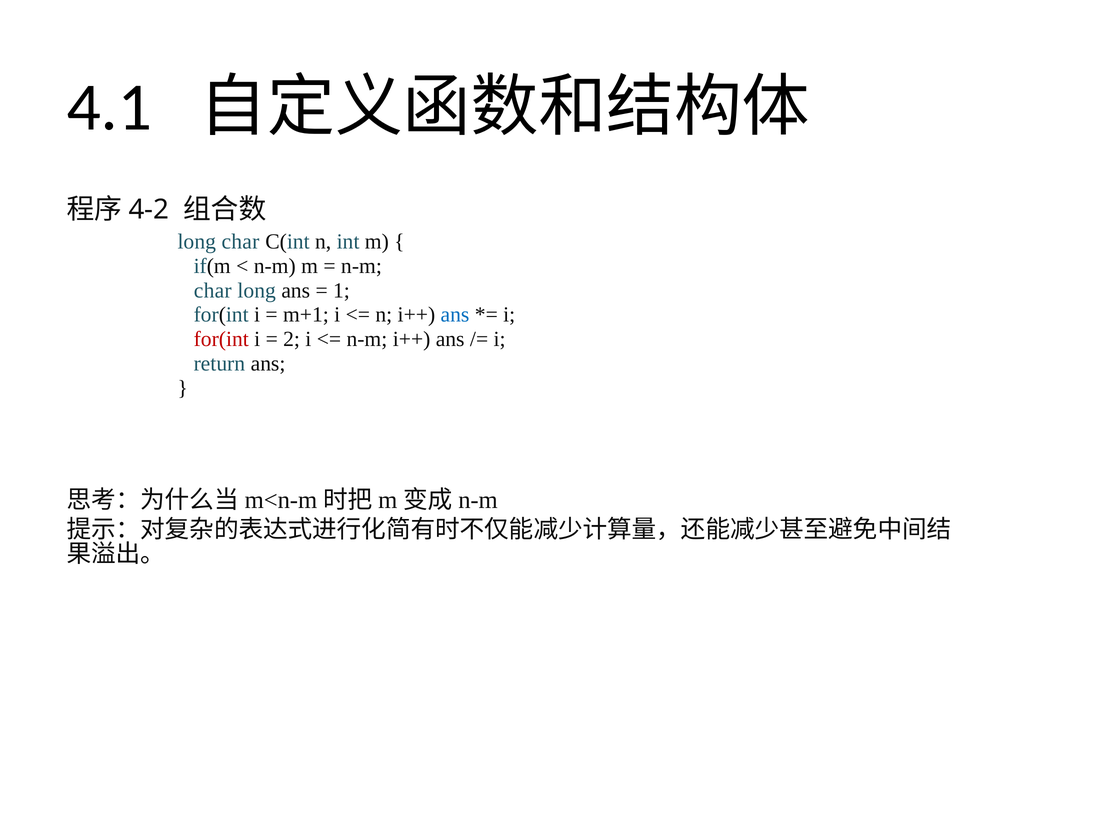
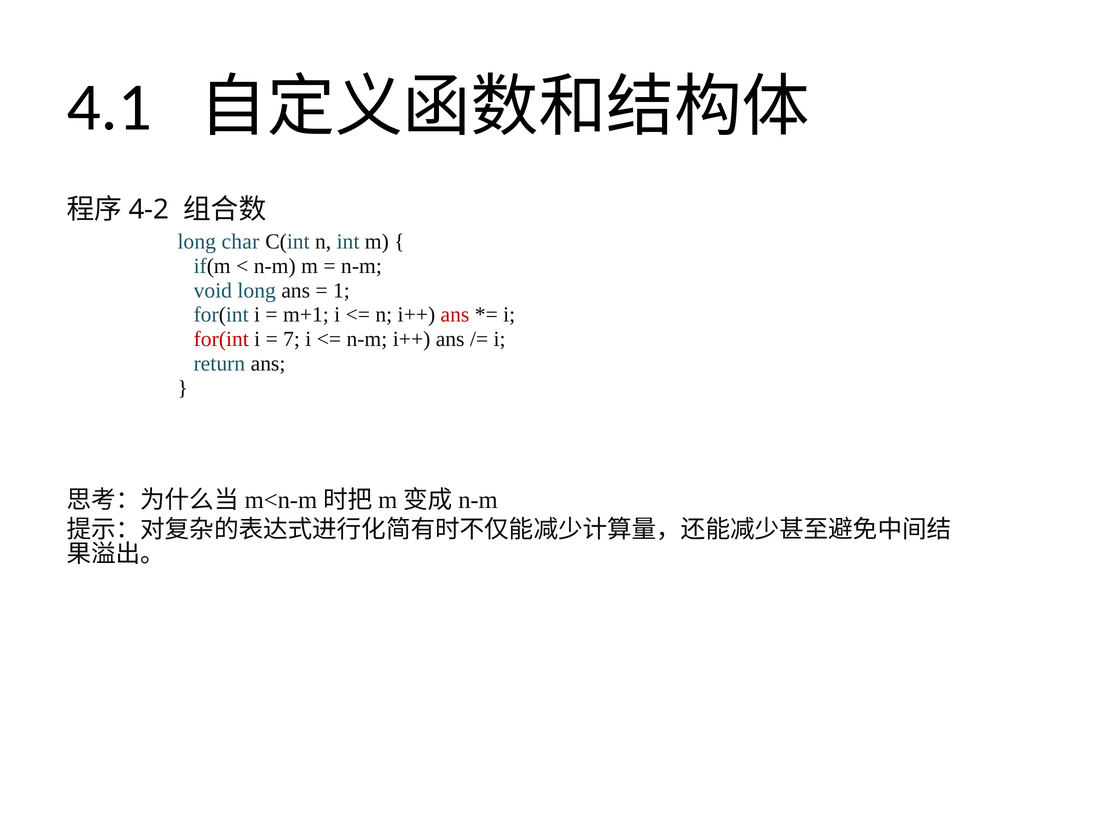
char at (213, 291): char -> void
ans at (455, 315) colour: blue -> red
2: 2 -> 7
